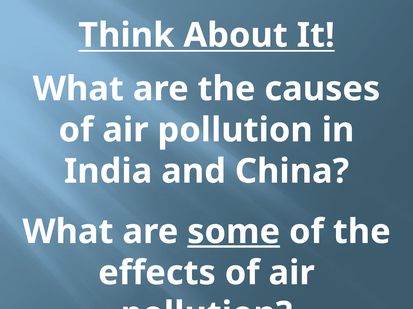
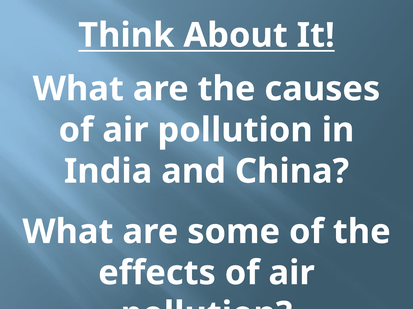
some underline: present -> none
